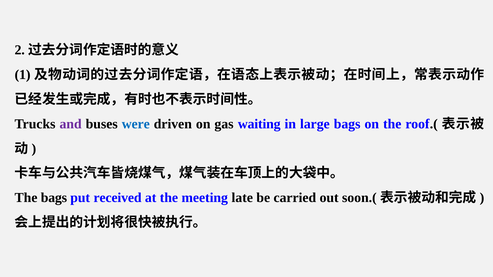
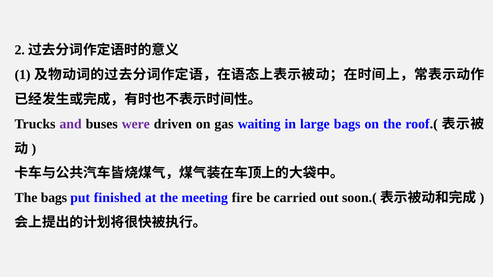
were colour: blue -> purple
received: received -> finished
late: late -> fire
